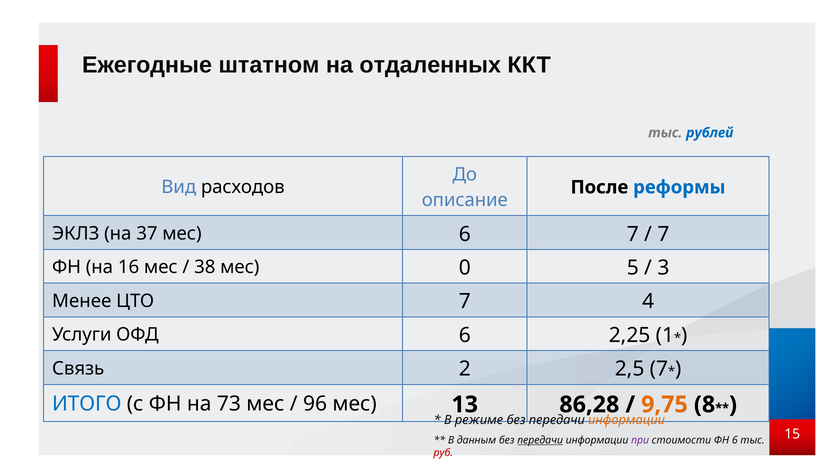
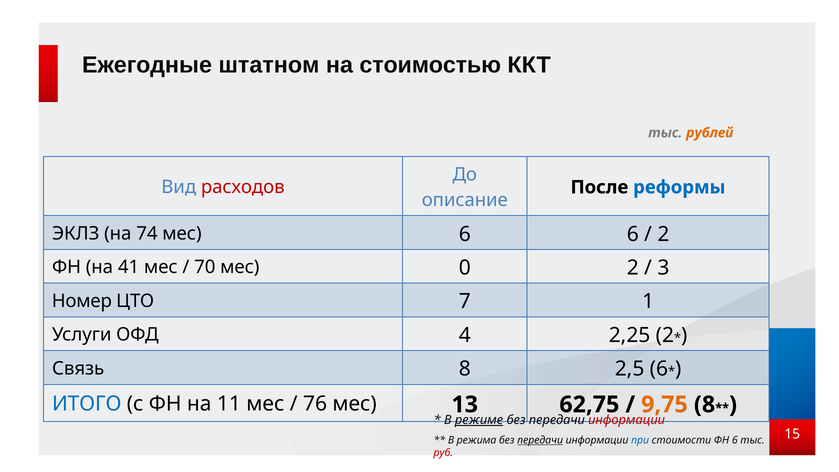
отдаленных: отдаленных -> стоимостью
рублей colour: blue -> orange
расходов colour: black -> red
37: 37 -> 74
6 7: 7 -> 6
7 at (663, 234): 7 -> 2
16: 16 -> 41
38: 38 -> 70
0 5: 5 -> 2
Менее: Менее -> Номер
4: 4 -> 1
ОФД 6: 6 -> 4
2,25 1: 1 -> 2
Связь 2: 2 -> 8
2,5 7: 7 -> 6
73: 73 -> 11
96: 96 -> 76
86,28: 86,28 -> 62,75
режиме underline: none -> present
информации at (627, 420) colour: orange -> red
данным: данным -> режима
при colour: purple -> blue
